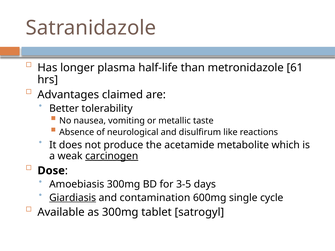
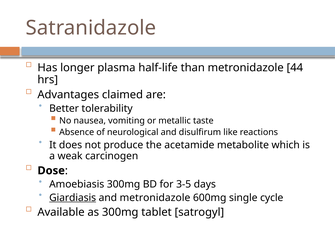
61: 61 -> 44
carcinogen underline: present -> none
and contamination: contamination -> metronidazole
